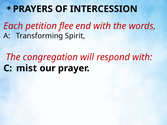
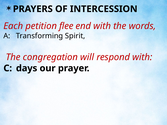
mist: mist -> days
